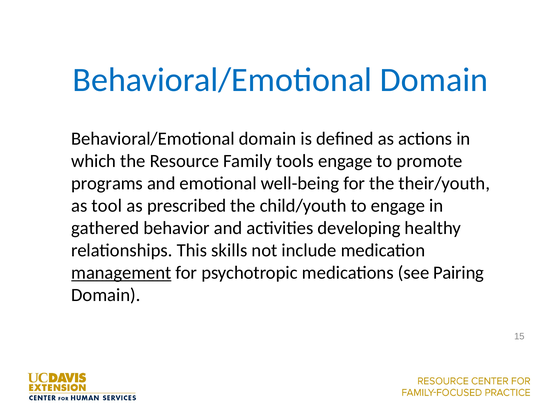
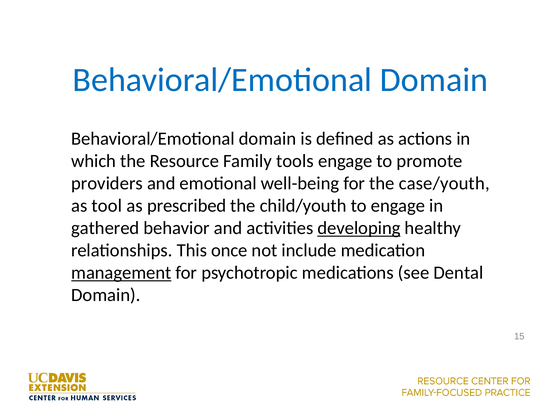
programs: programs -> providers
their/youth: their/youth -> case/youth
developing underline: none -> present
skills: skills -> once
Pairing: Pairing -> Dental
